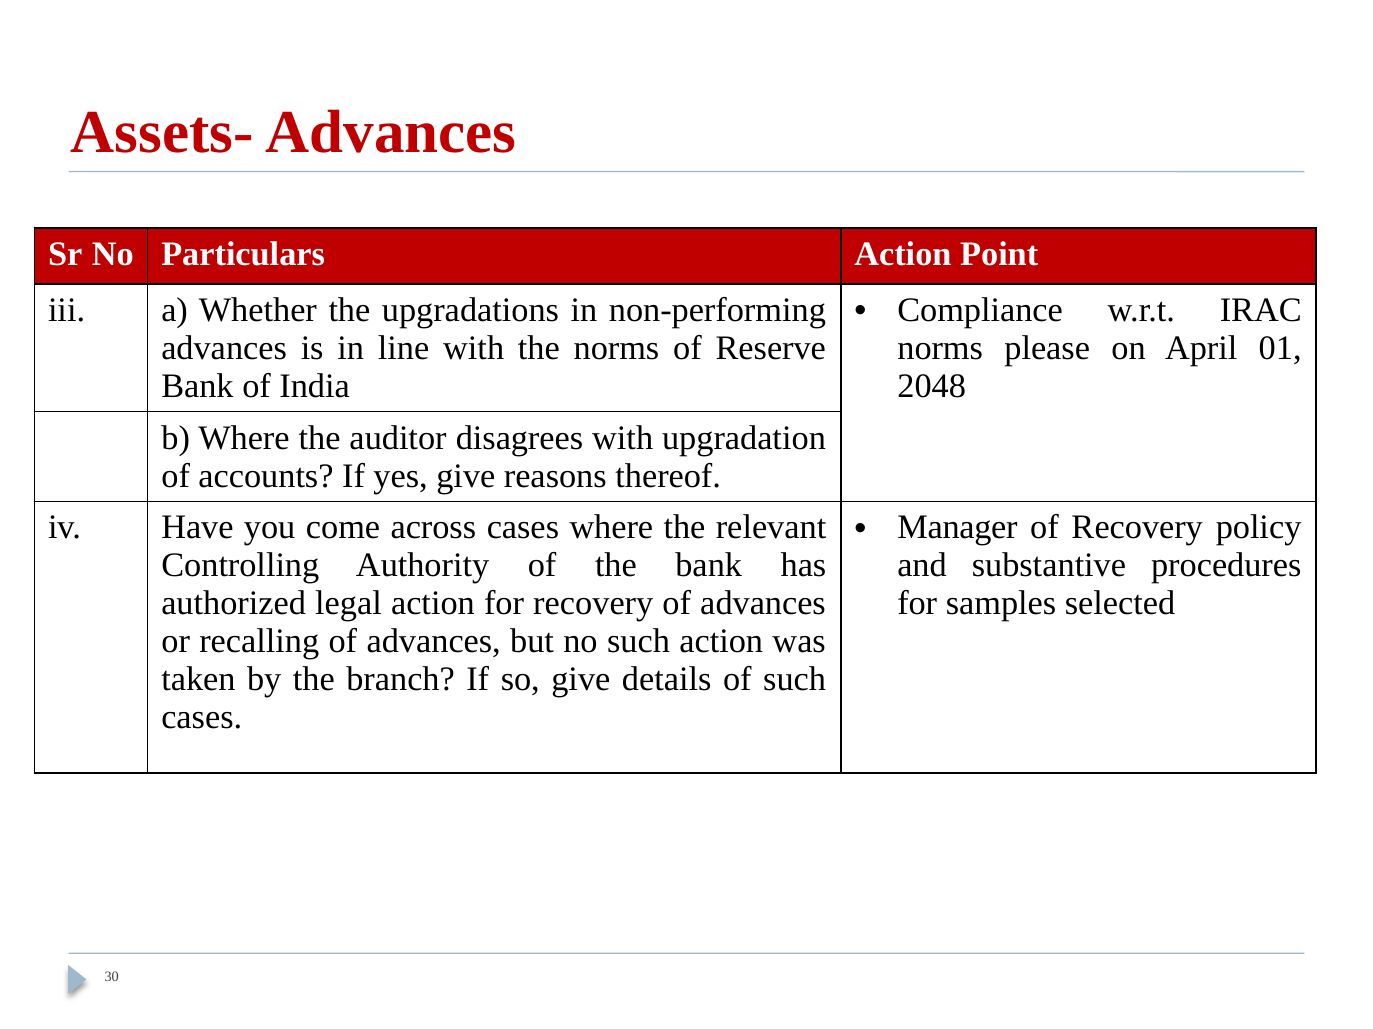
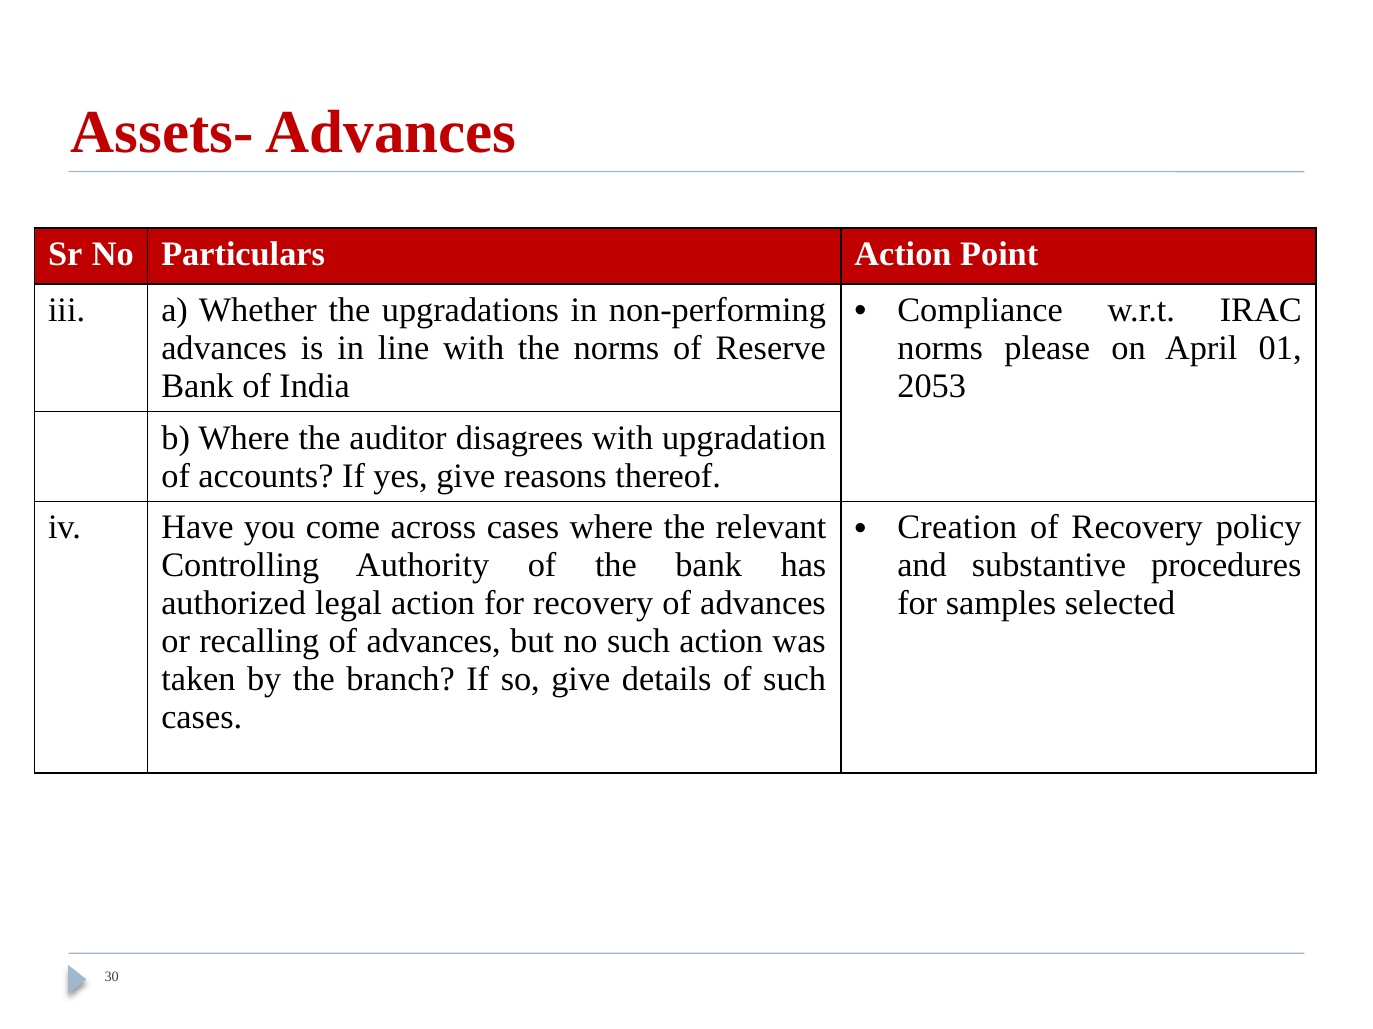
2048: 2048 -> 2053
Manager: Manager -> Creation
